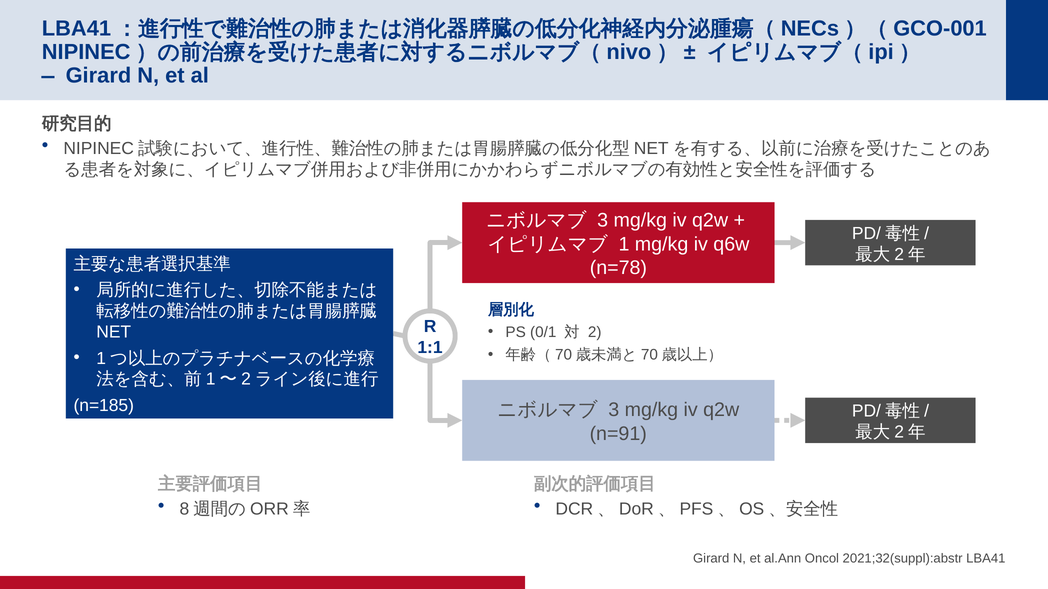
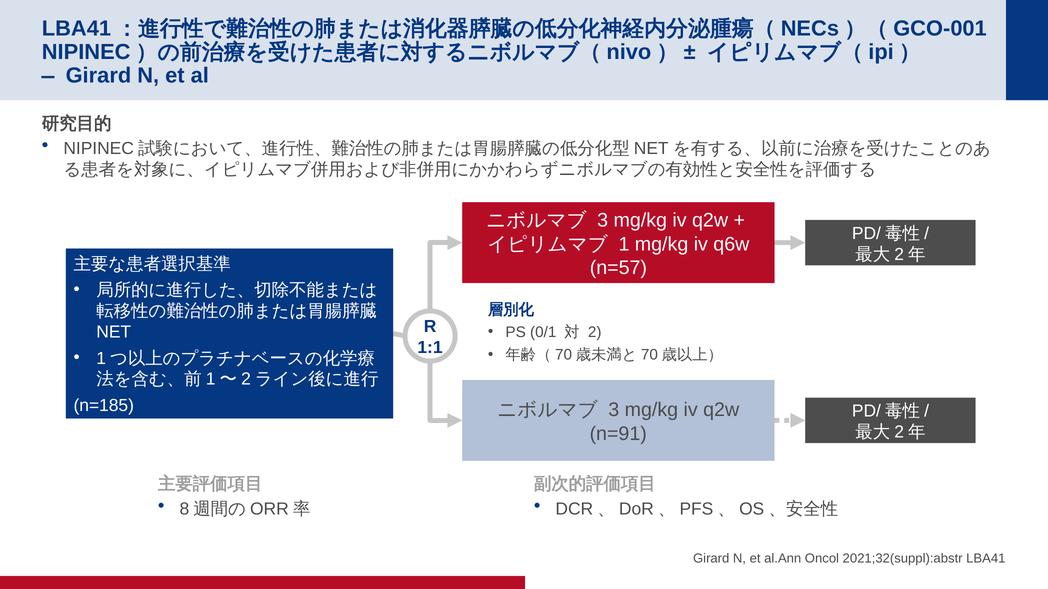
n=78: n=78 -> n=57
